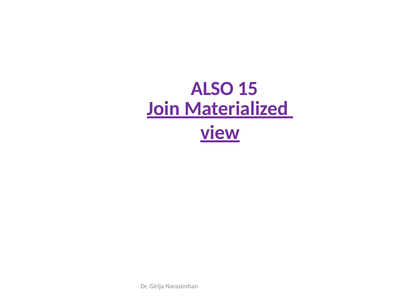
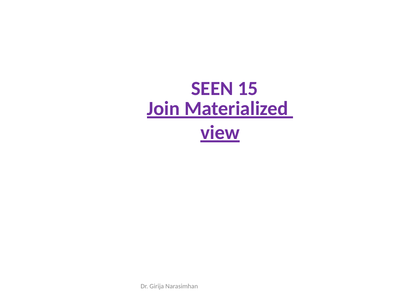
ALSO: ALSO -> SEEN
